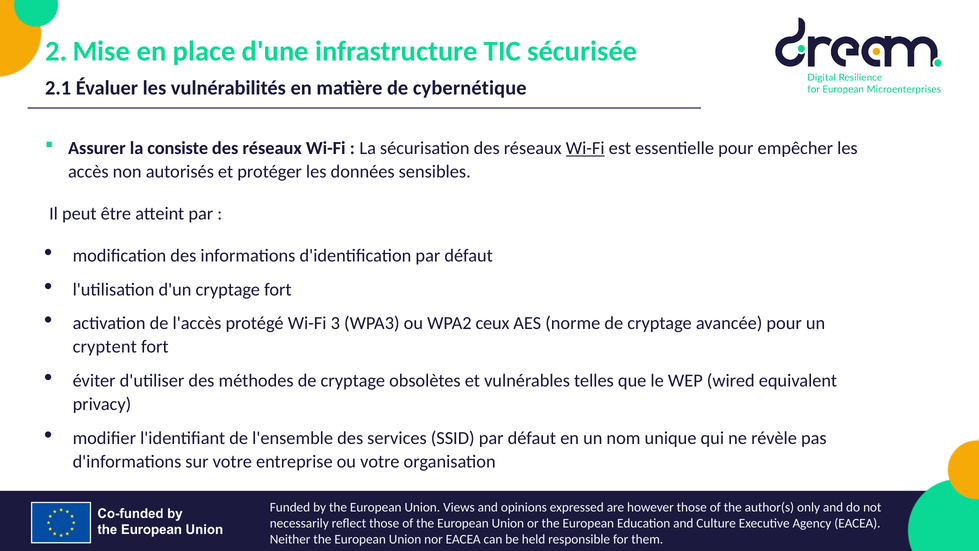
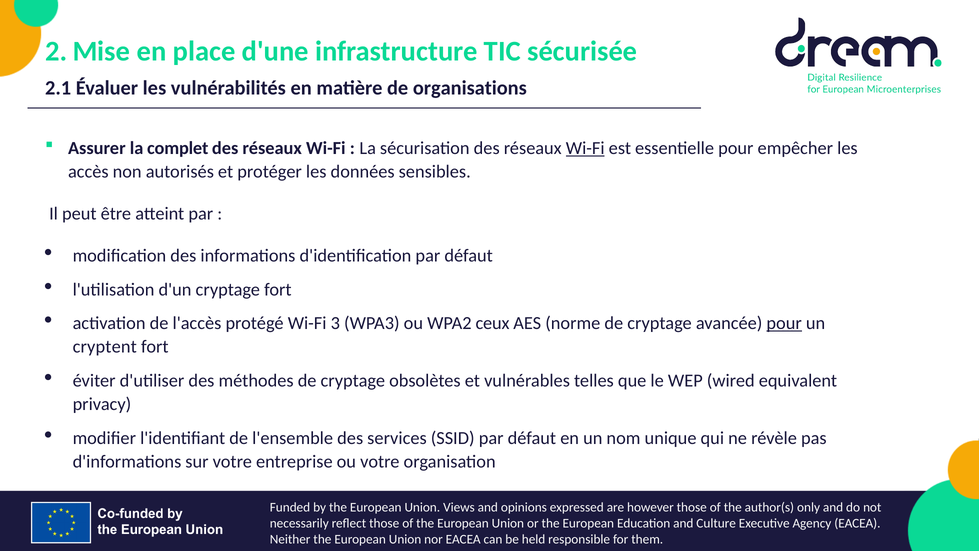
cybernétique: cybernétique -> organisations
consiste: consiste -> complet
pour at (784, 323) underline: none -> present
